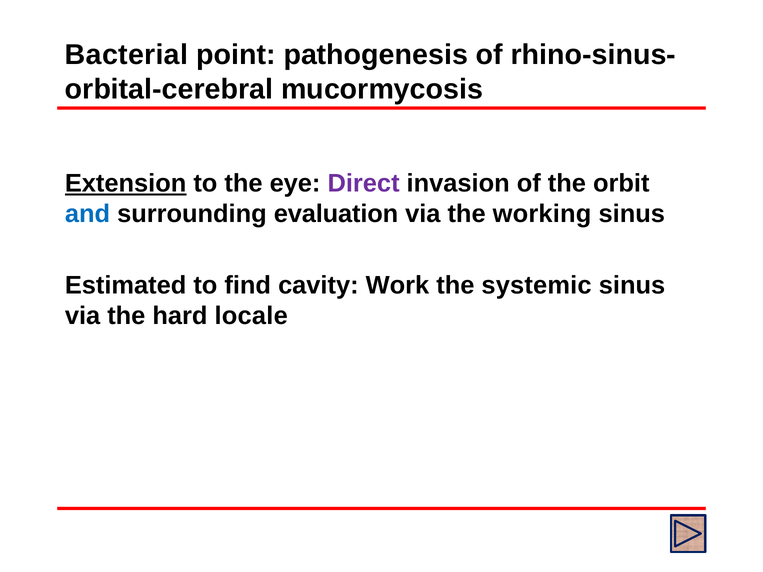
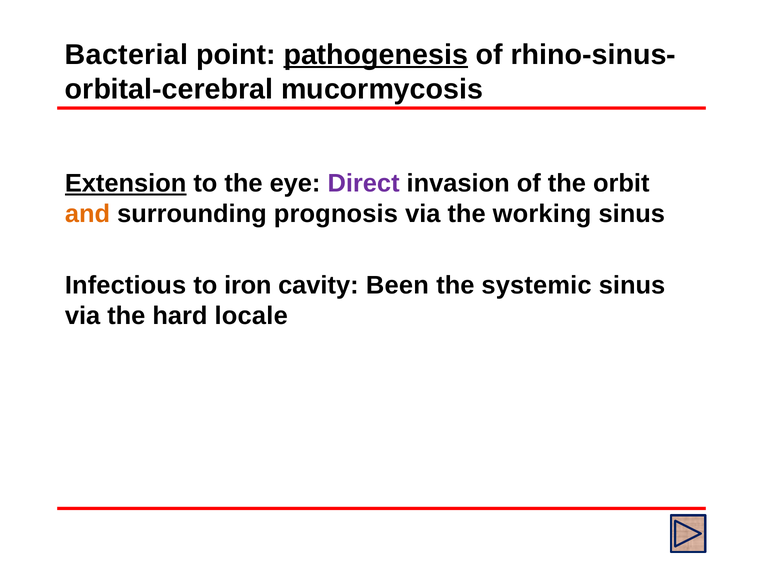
pathogenesis underline: none -> present
and colour: blue -> orange
evaluation: evaluation -> prognosis
Estimated: Estimated -> Infectious
find: find -> iron
Work: Work -> Been
